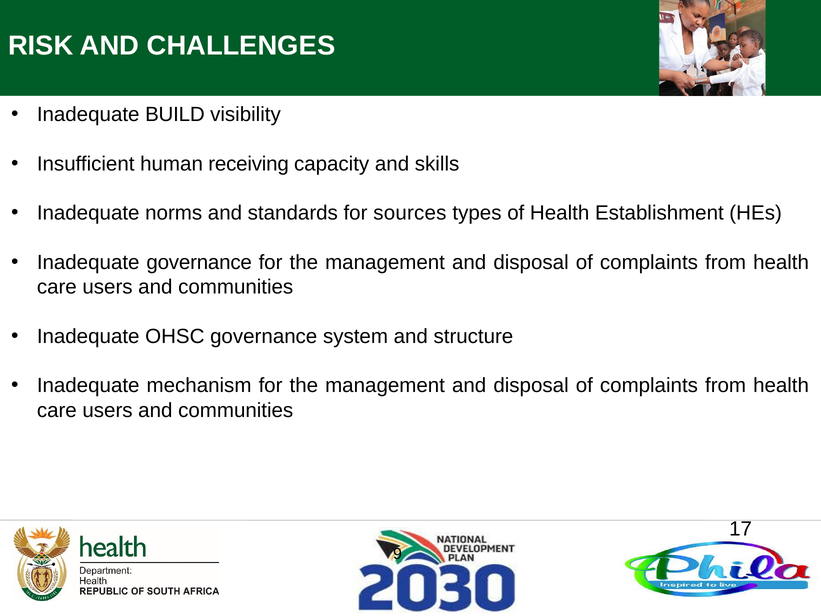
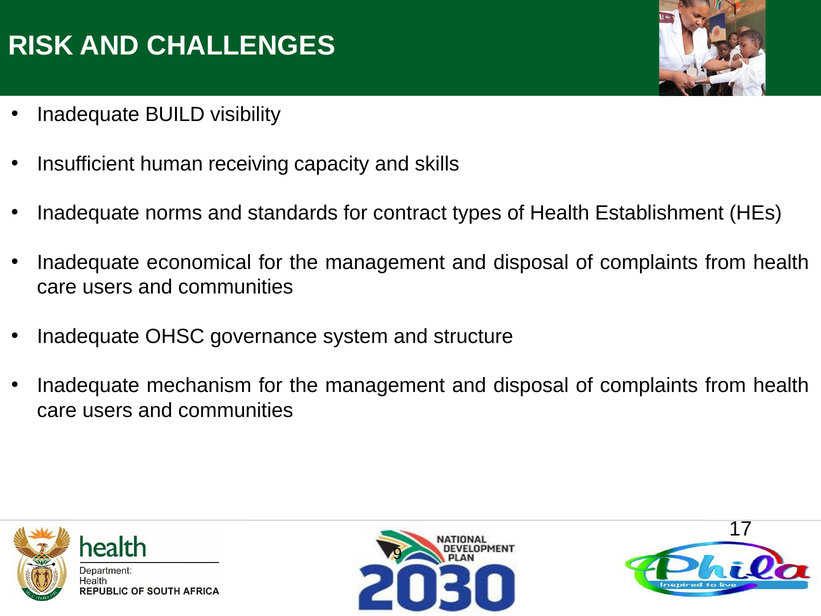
sources: sources -> contract
Inadequate governance: governance -> economical
